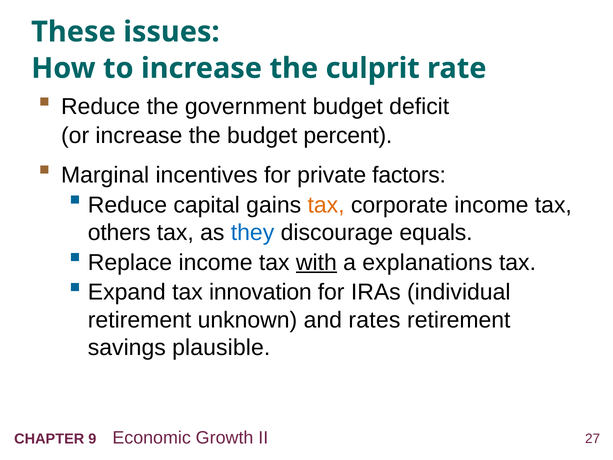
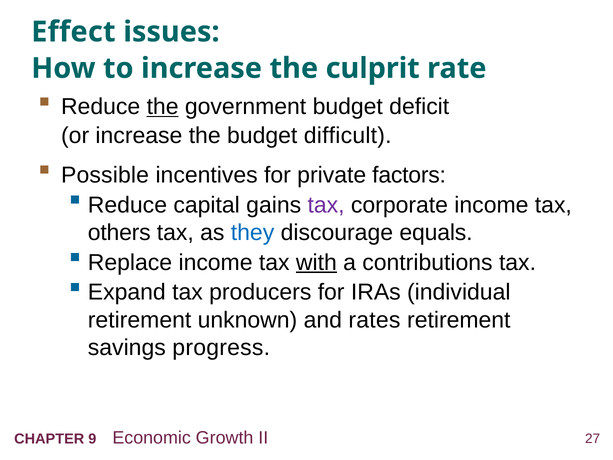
These: These -> Effect
the at (163, 107) underline: none -> present
percent: percent -> difficult
Marginal: Marginal -> Possible
tax at (326, 205) colour: orange -> purple
explanations: explanations -> contributions
innovation: innovation -> producers
plausible: plausible -> progress
